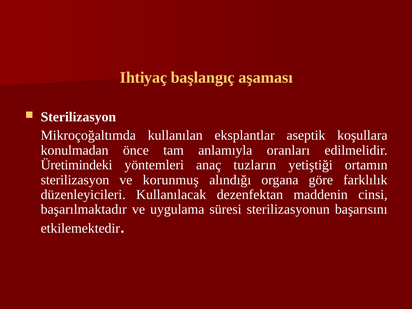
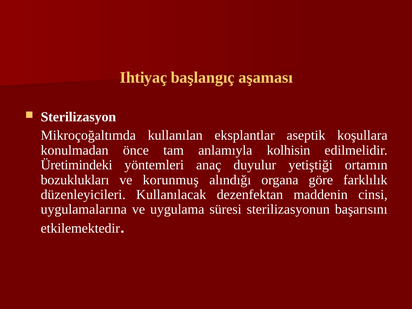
oranları: oranları -> kolhisin
tuzların: tuzların -> duyulur
sterilizasyon at (75, 180): sterilizasyon -> bozuklukları
başarılmaktadır: başarılmaktadır -> uygulamalarına
